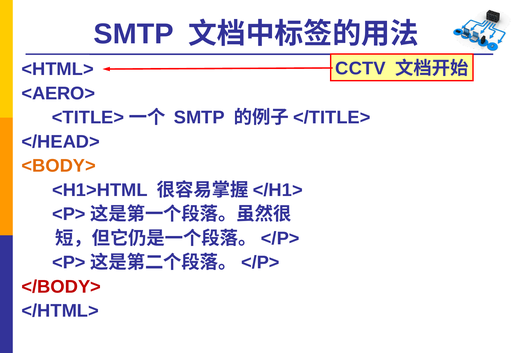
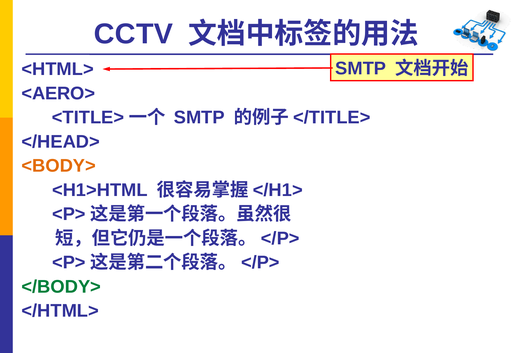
SMTP at (134, 34): SMTP -> CCTV
CCTV at (361, 69): CCTV -> SMTP
</BODY> colour: red -> green
